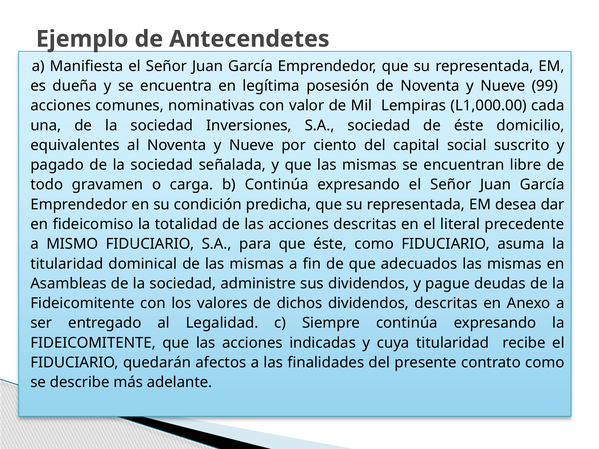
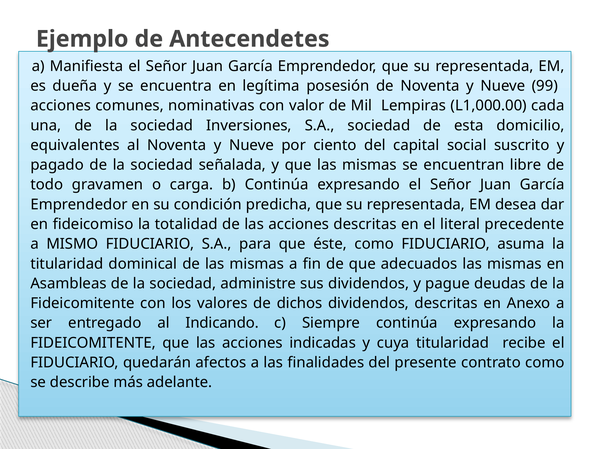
de éste: éste -> esta
Legalidad: Legalidad -> Indicando
